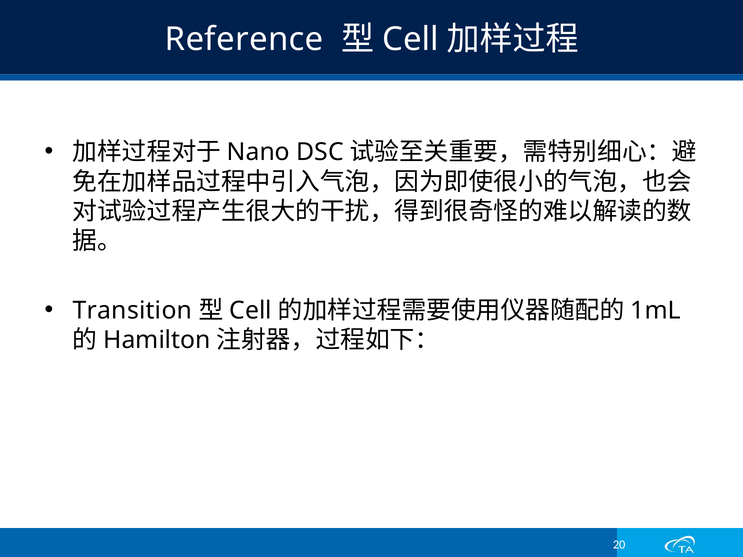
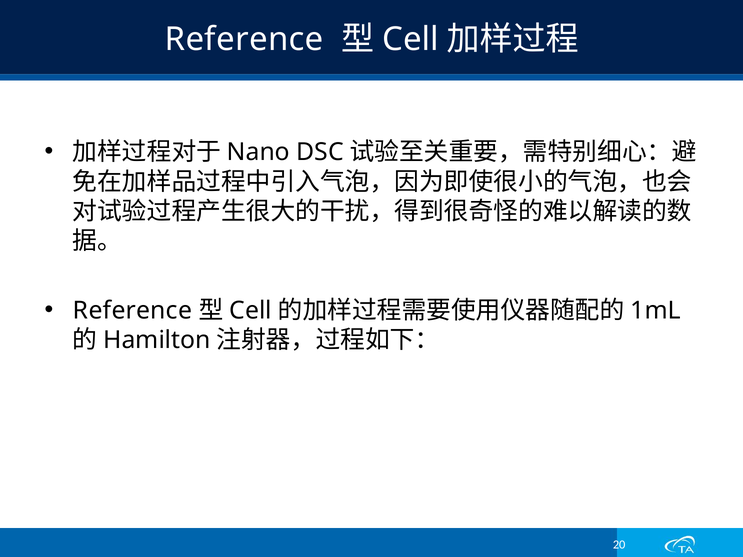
Transition at (132, 311): Transition -> Reference
